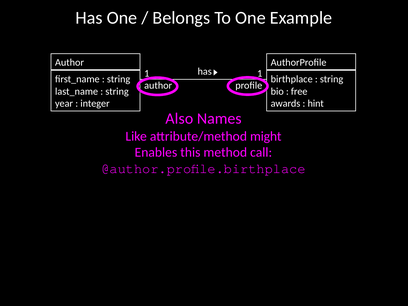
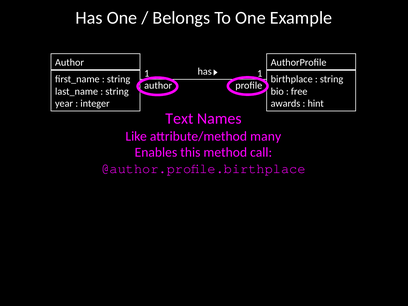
Also: Also -> Text
might: might -> many
